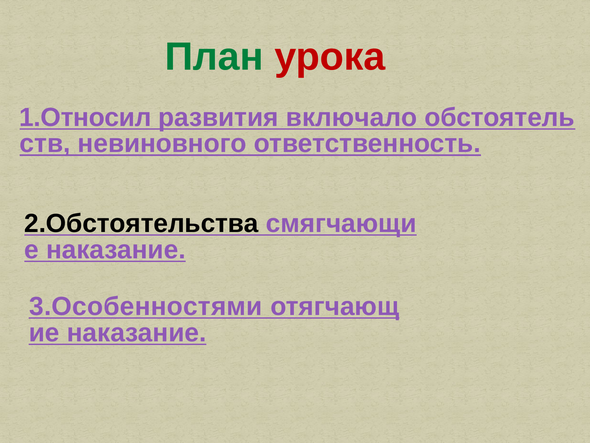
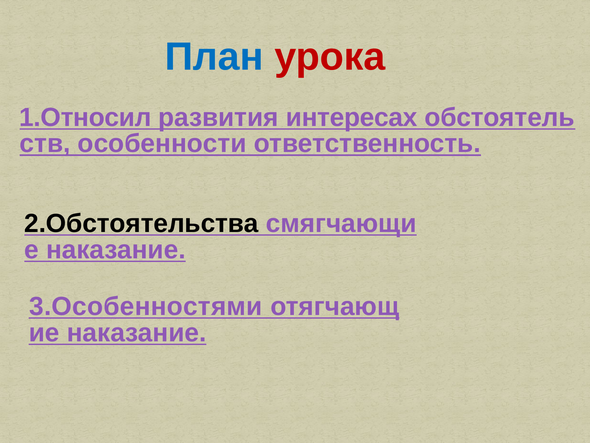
План colour: green -> blue
включало: включало -> интересах
невиновного: невиновного -> особенности
